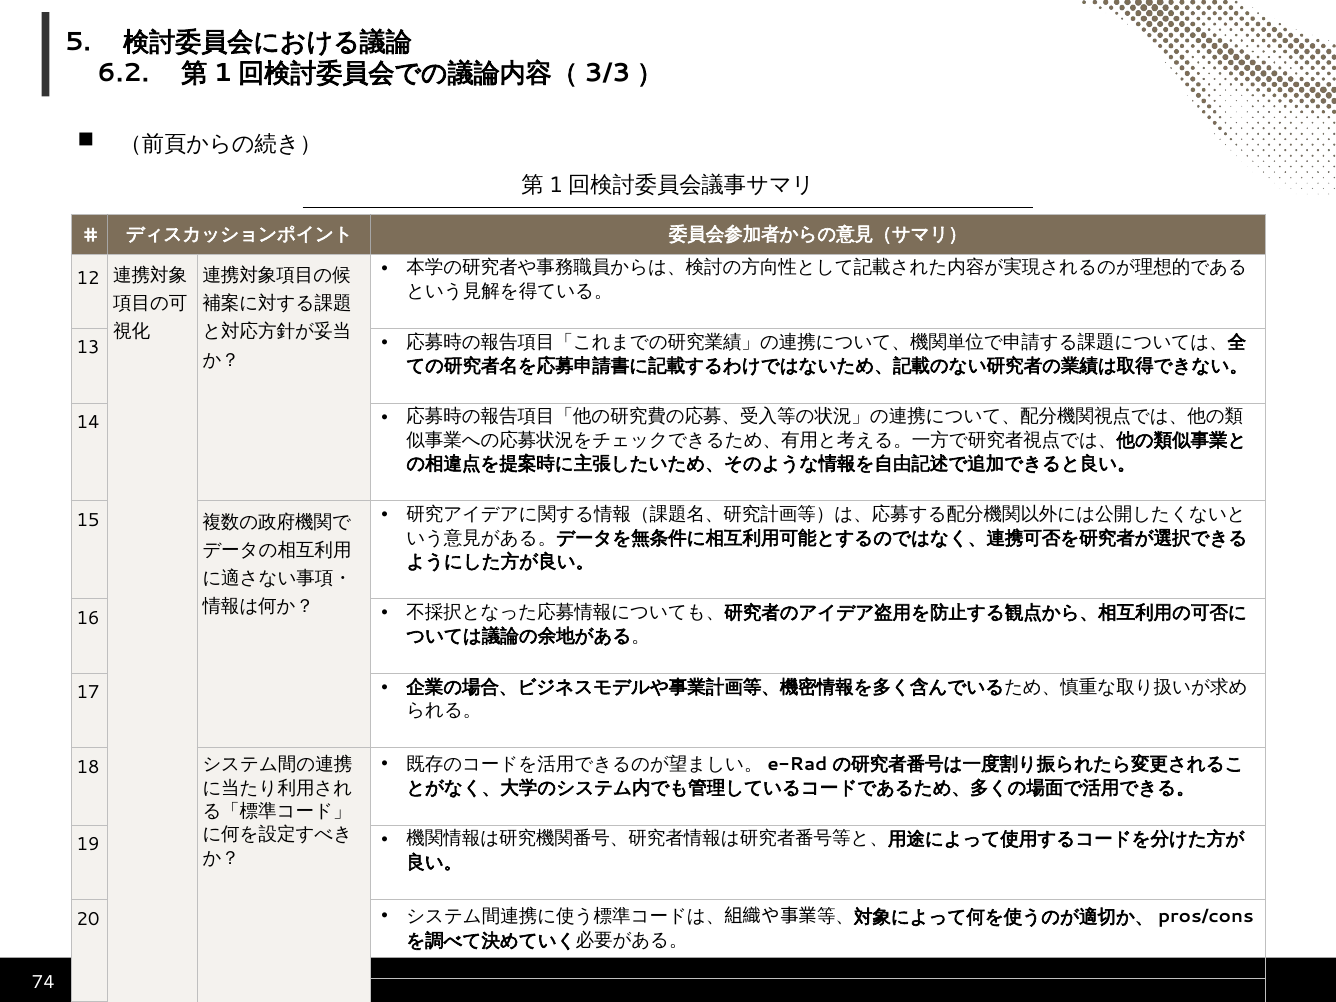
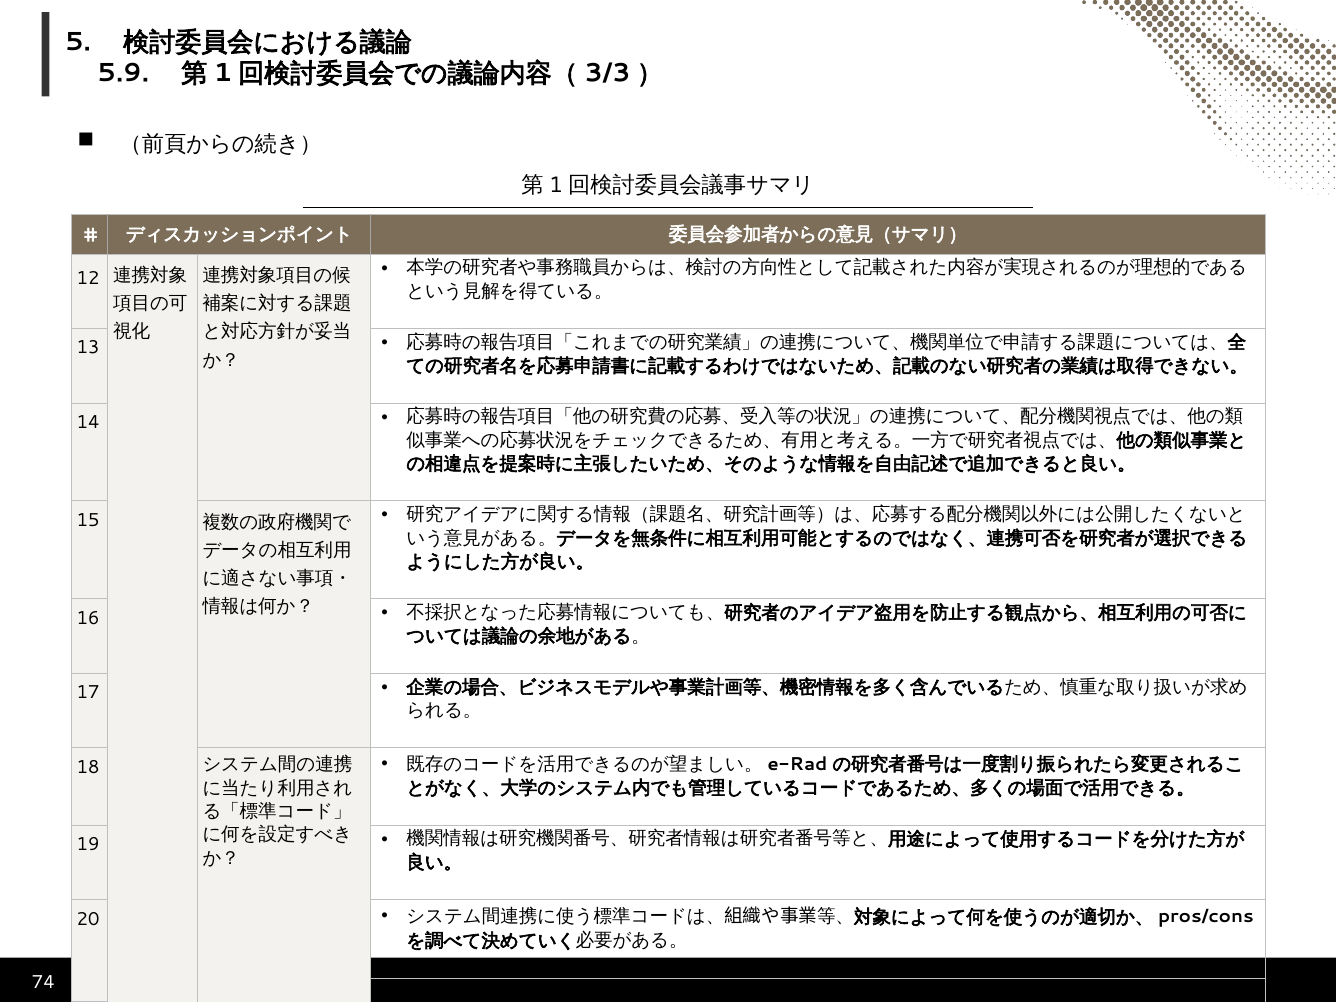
6.2: 6.2 -> 5.9
